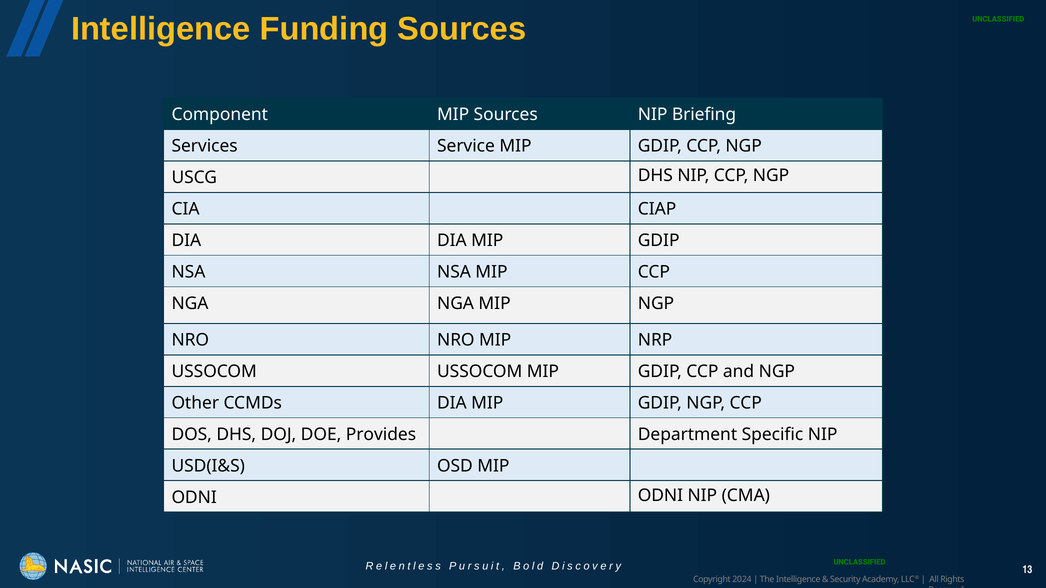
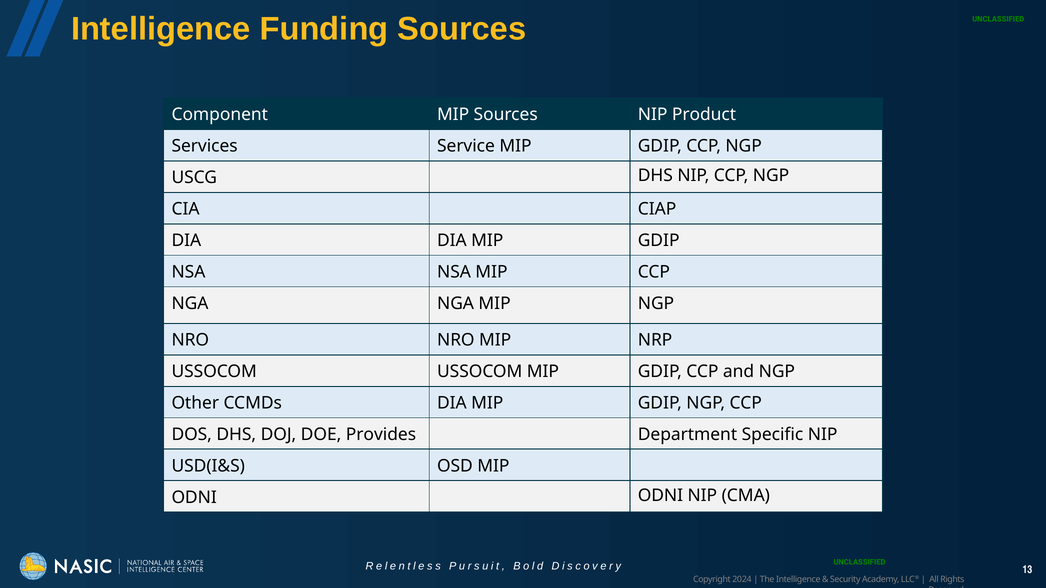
Briefing: Briefing -> Product
